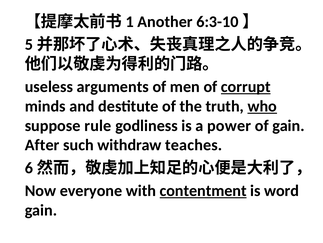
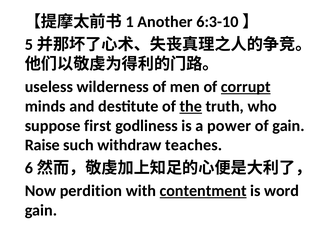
arguments: arguments -> wilderness
the underline: none -> present
who underline: present -> none
rule: rule -> first
After: After -> Raise
everyone: everyone -> perdition
